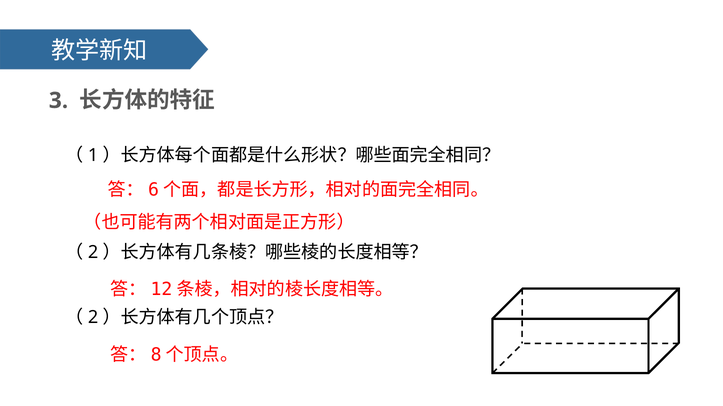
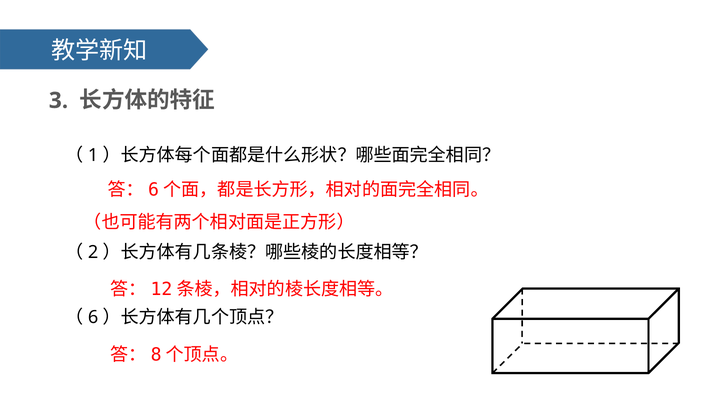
2 at (93, 318): 2 -> 6
